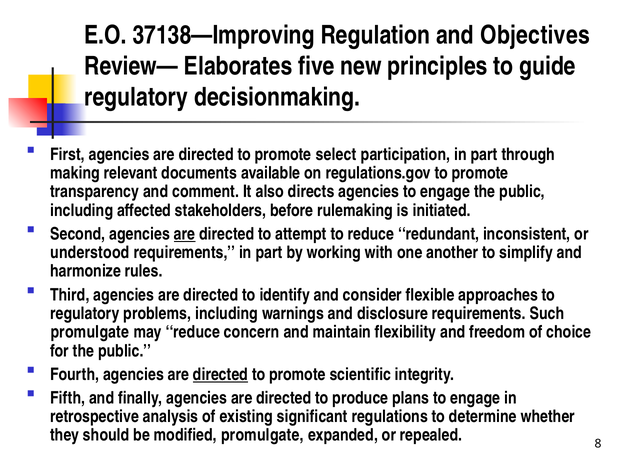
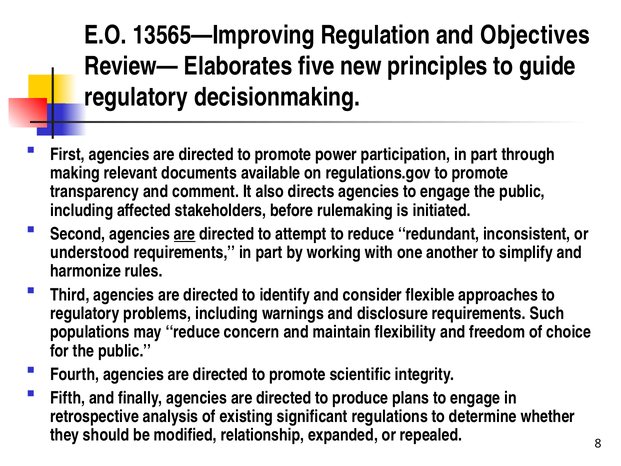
37138—Improving: 37138—Improving -> 13565—Improving
select: select -> power
promulgate at (90, 332): promulgate -> populations
directed at (221, 374) underline: present -> none
modified promulgate: promulgate -> relationship
